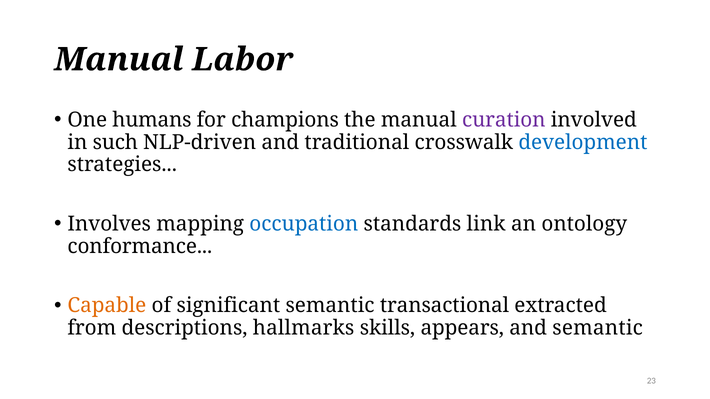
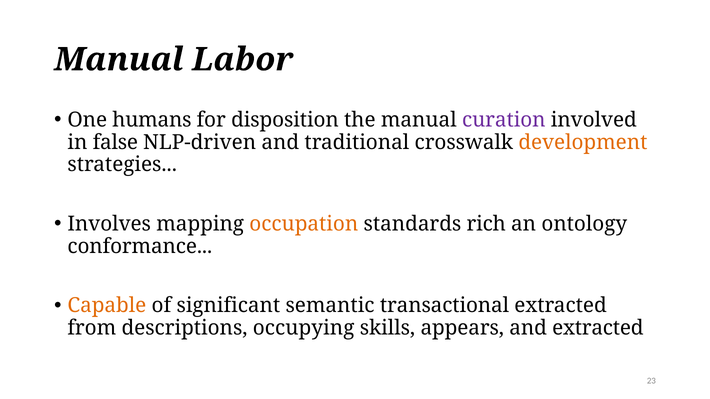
champions: champions -> disposition
such: such -> false
development colour: blue -> orange
occupation colour: blue -> orange
link: link -> rich
hallmarks: hallmarks -> occupying
and semantic: semantic -> extracted
